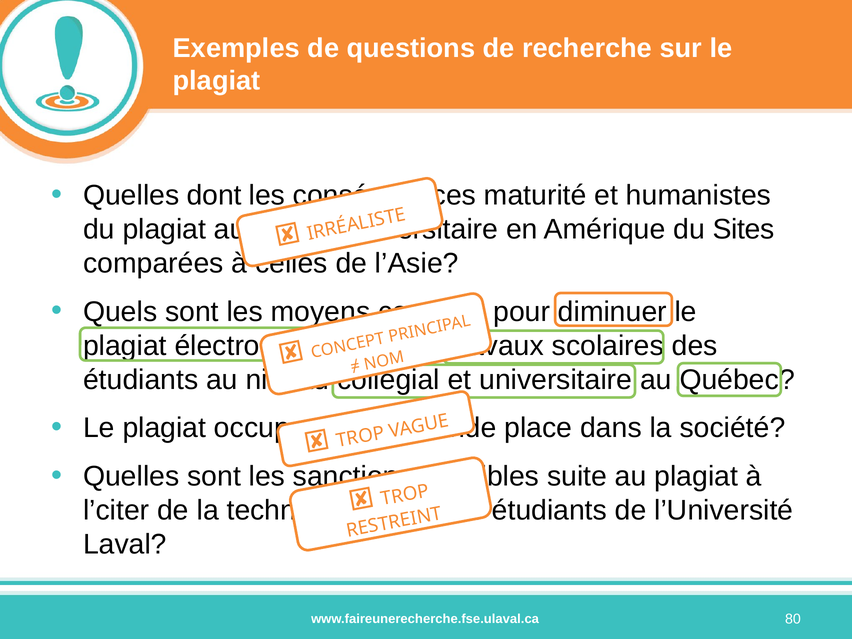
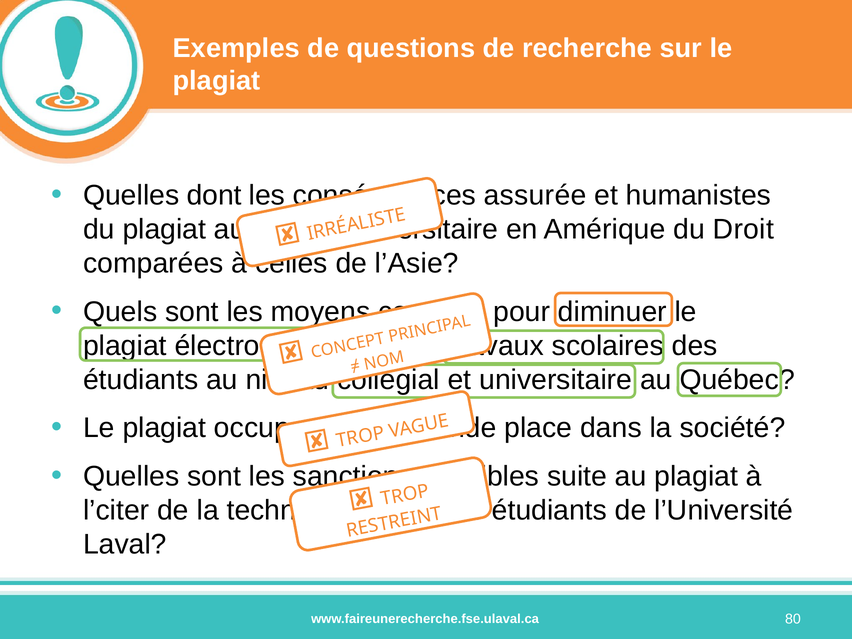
maturité: maturité -> assurée
Sites: Sites -> Droit
